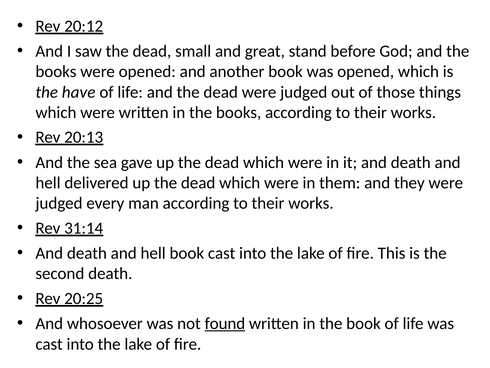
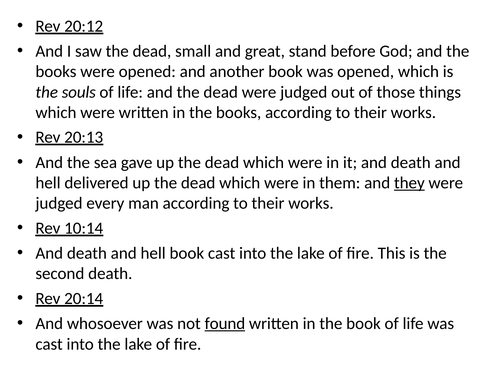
have: have -> souls
they underline: none -> present
31:14: 31:14 -> 10:14
20:25: 20:25 -> 20:14
